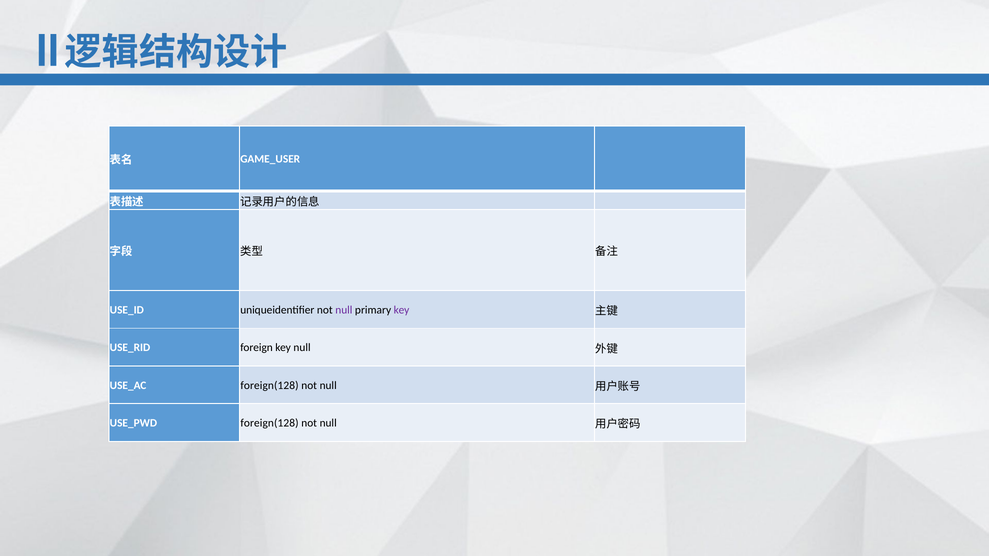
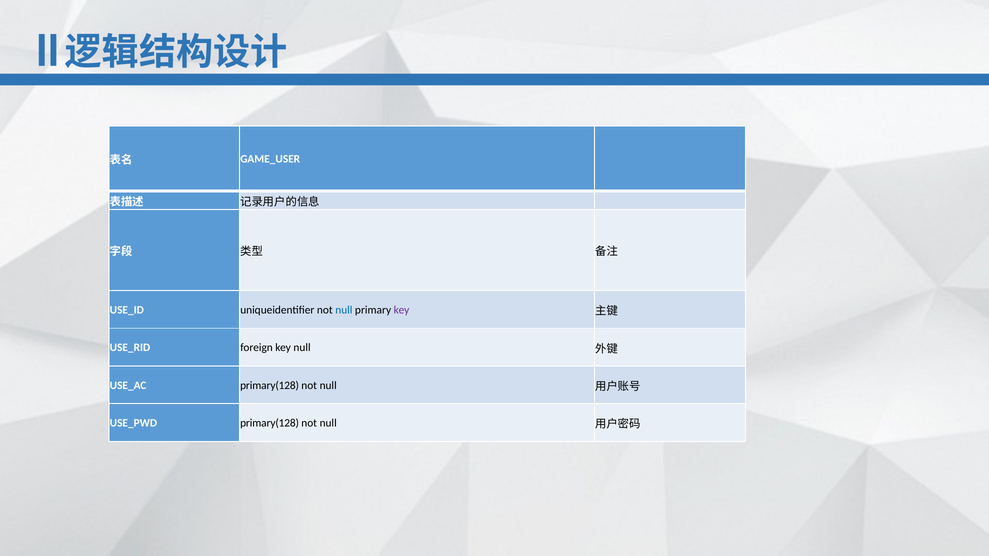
null at (344, 310) colour: purple -> blue
foreign(128 at (269, 386): foreign(128 -> primary(128
foreign(128 at (269, 423): foreign(128 -> primary(128
